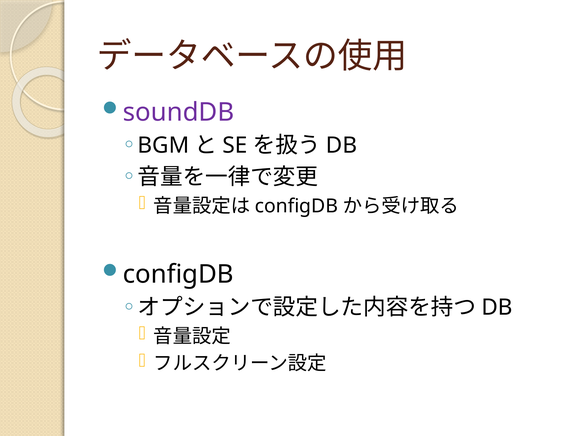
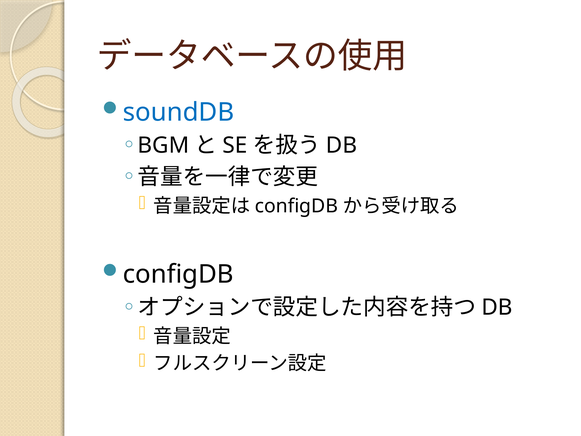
soundDB colour: purple -> blue
